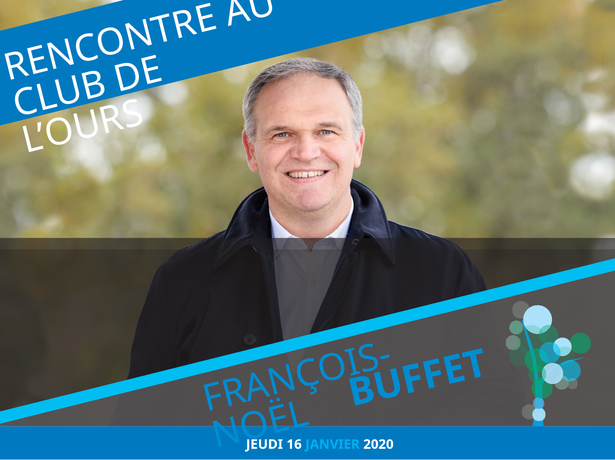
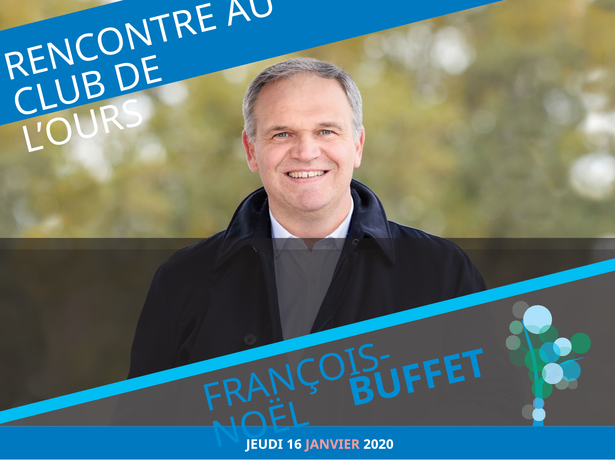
JANVIER colour: light blue -> pink
